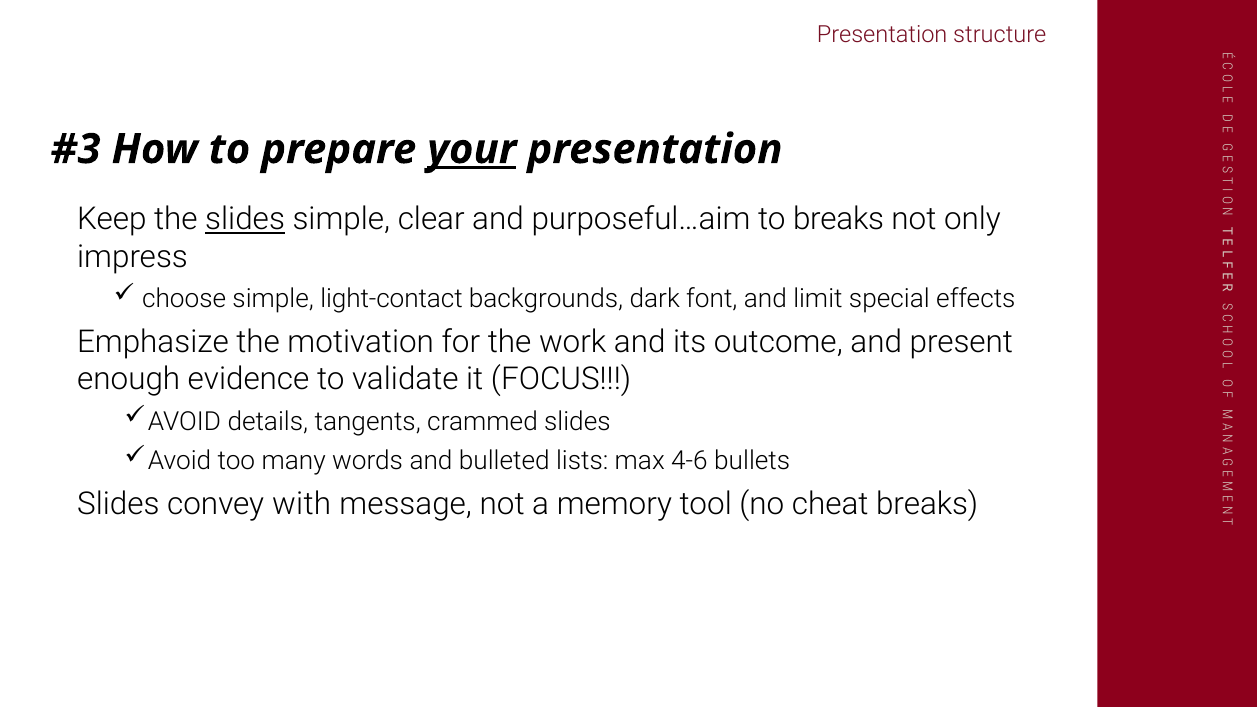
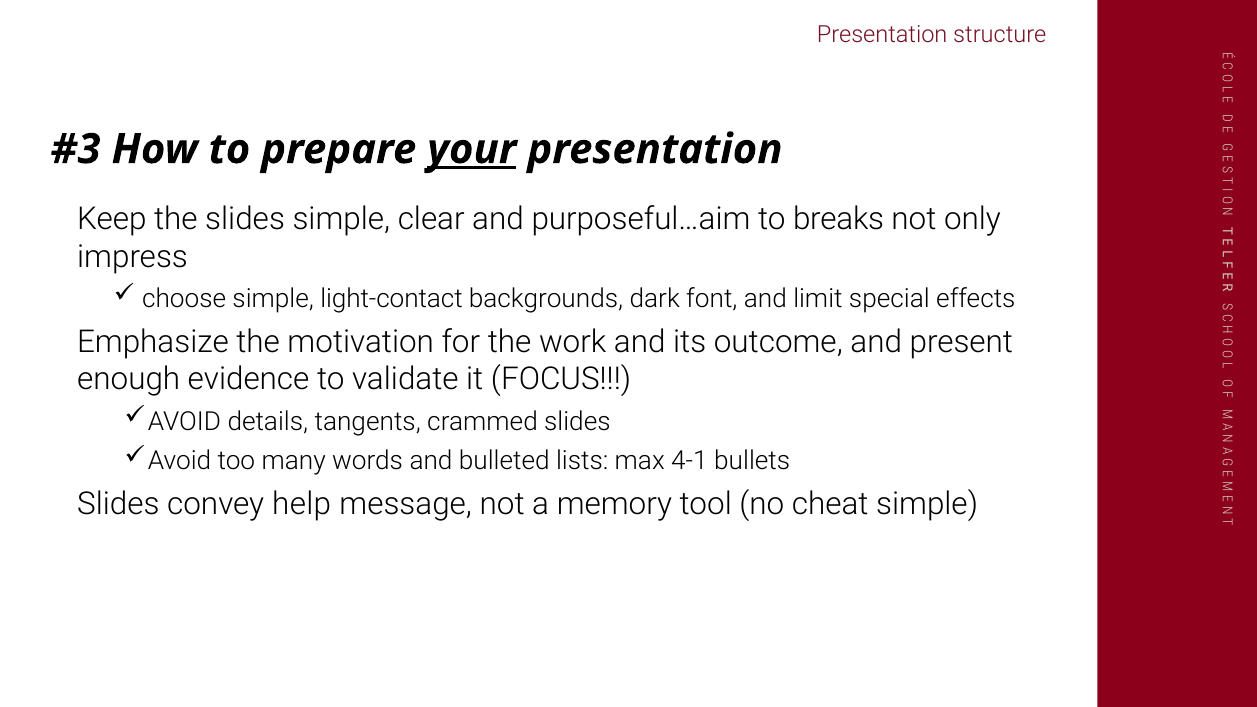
slides at (245, 219) underline: present -> none
4-6: 4-6 -> 4-1
with: with -> help
cheat breaks: breaks -> simple
